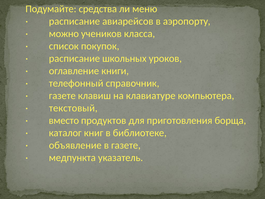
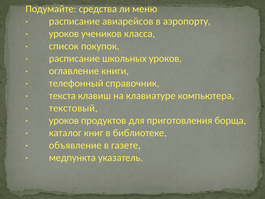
можно at (64, 34): можно -> уроков
газете at (62, 96): газете -> текста
вместо at (64, 120): вместо -> уроков
